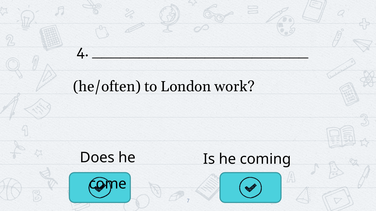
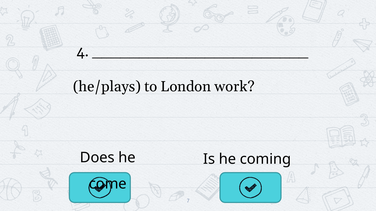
he/often: he/often -> he/plays
